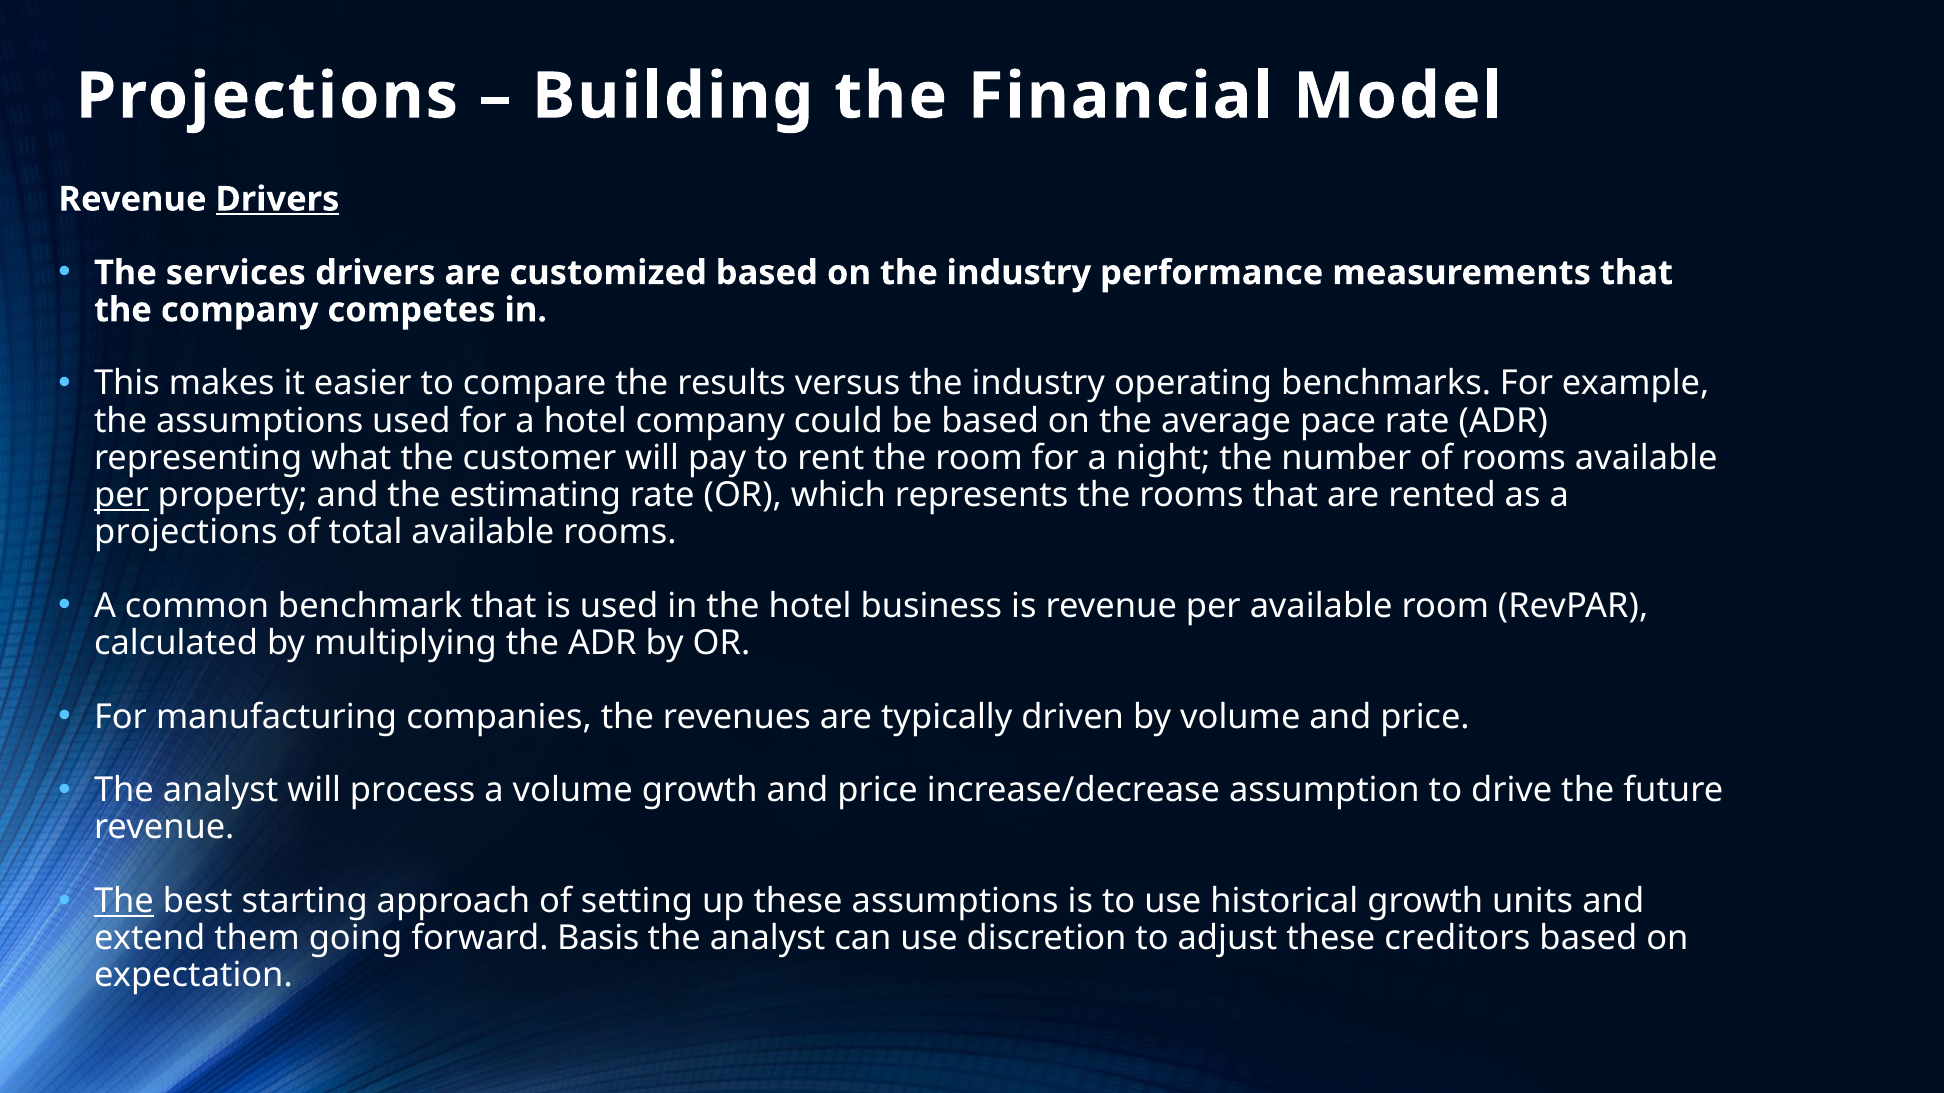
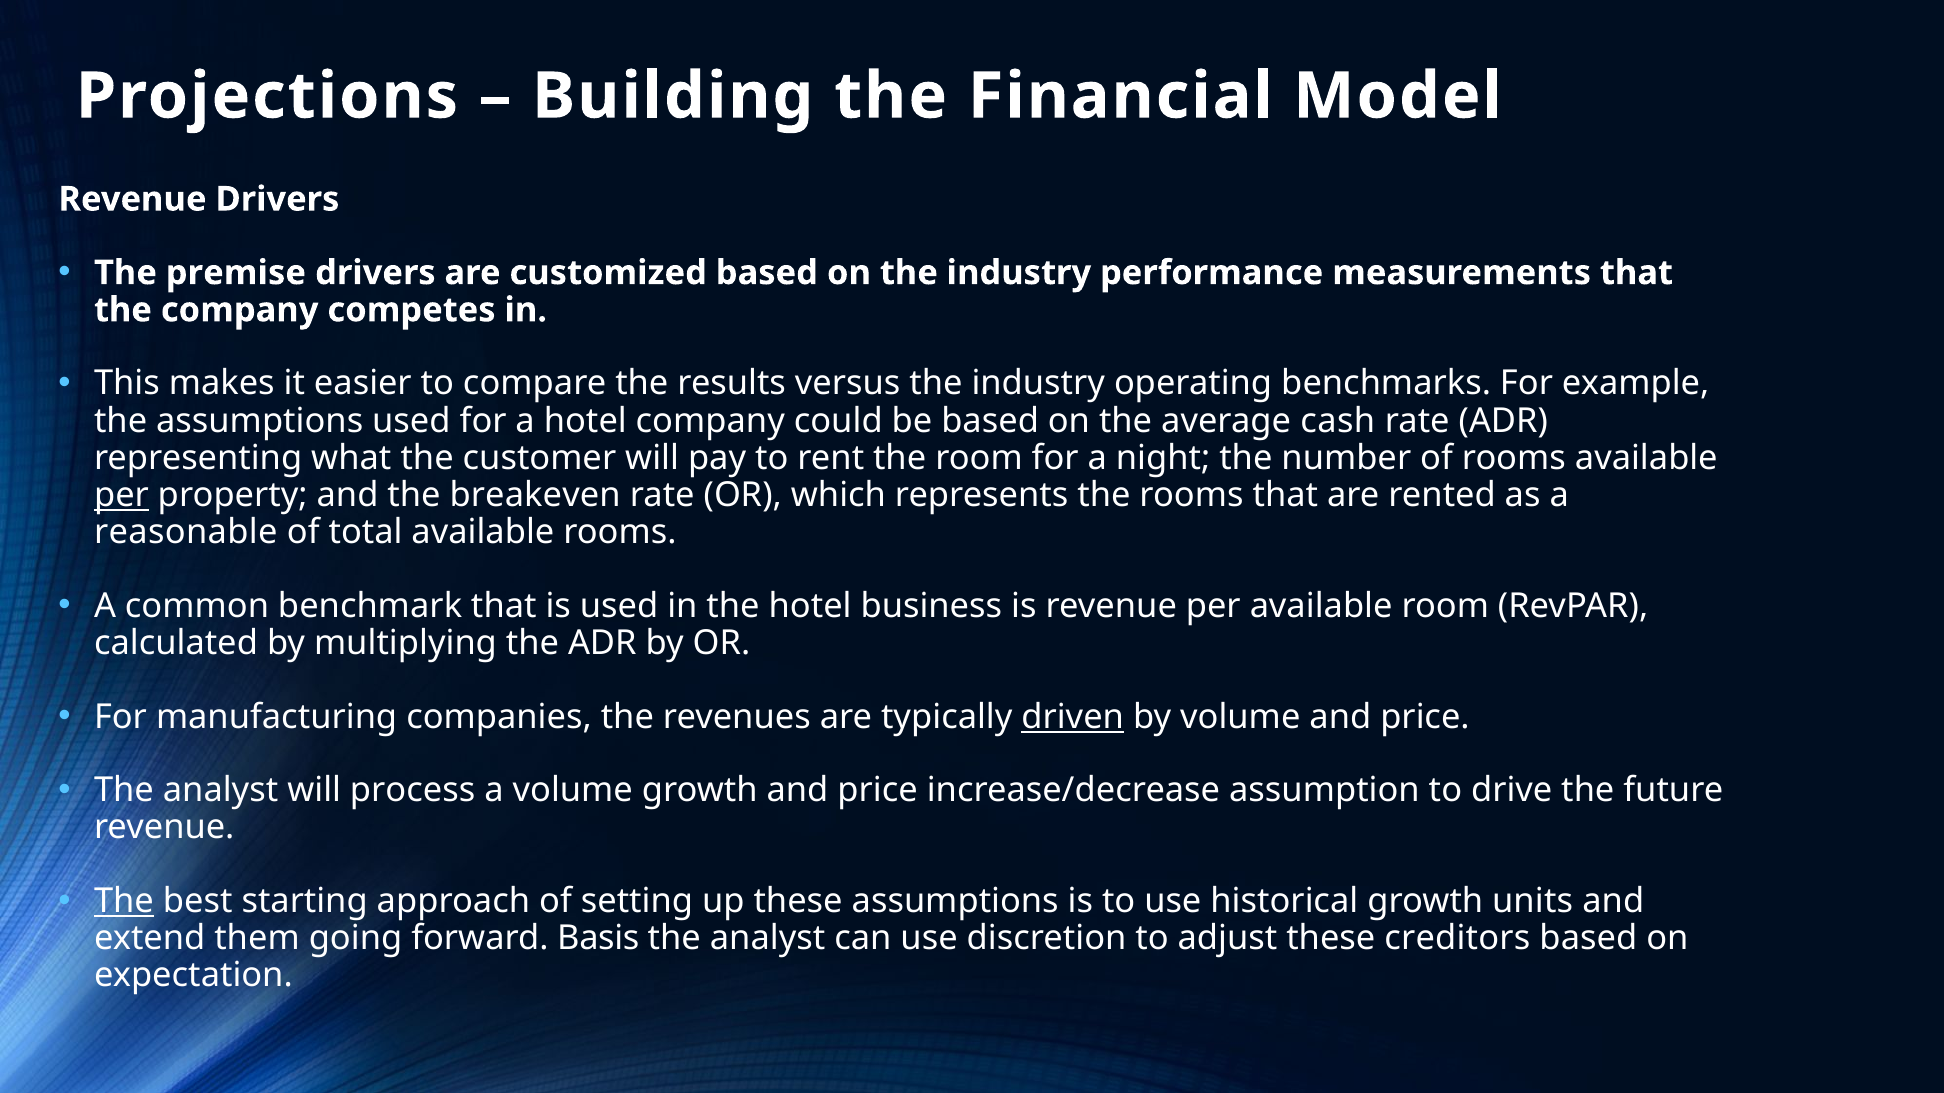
Drivers at (277, 199) underline: present -> none
services: services -> premise
pace: pace -> cash
estimating: estimating -> breakeven
projections at (186, 533): projections -> reasonable
driven underline: none -> present
